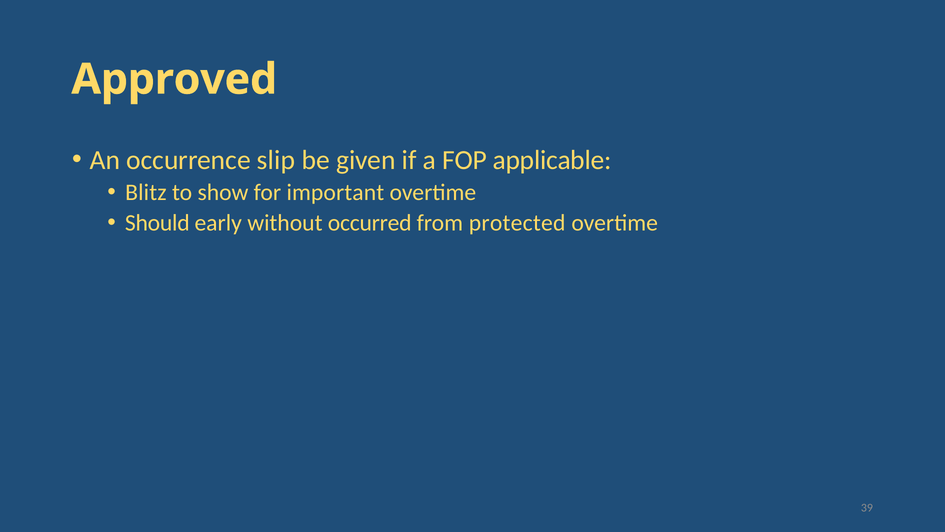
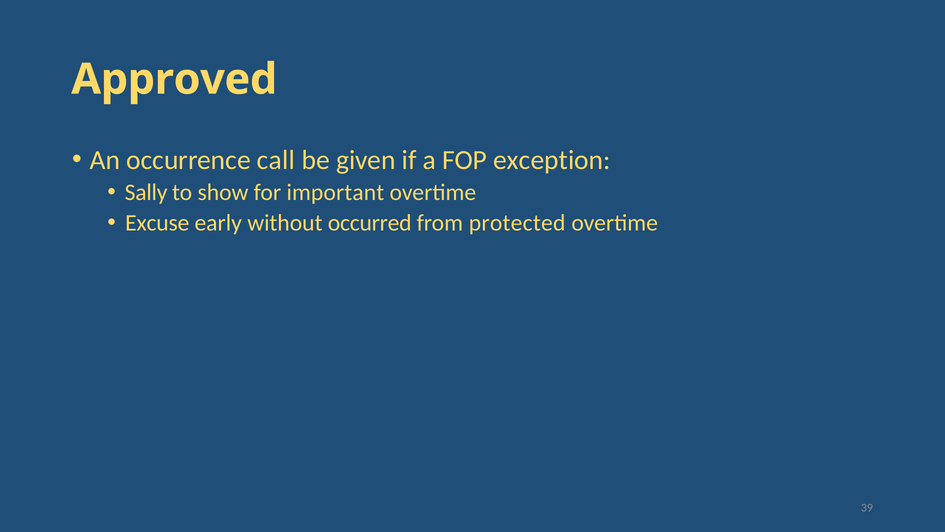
slip: slip -> call
applicable: applicable -> exception
Blitz: Blitz -> Sally
Should: Should -> Excuse
